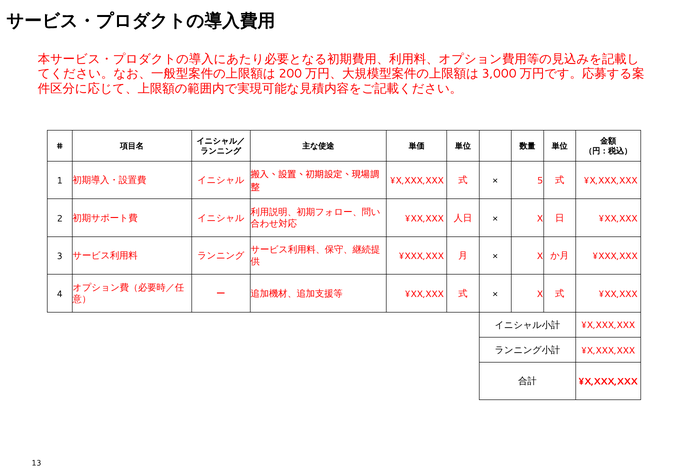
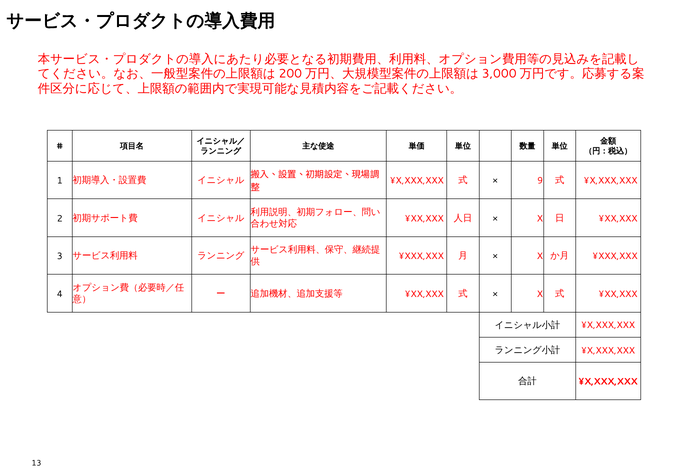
5: 5 -> 9
